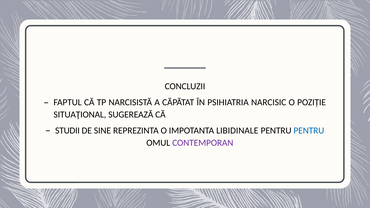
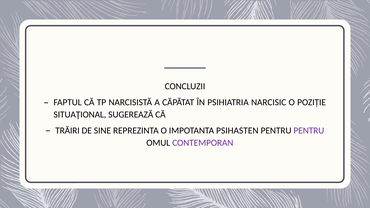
STUDII: STUDII -> TRĂIRI
LIBIDINALE: LIBIDINALE -> PSIHASTEN
PENTRU at (309, 131) colour: blue -> purple
